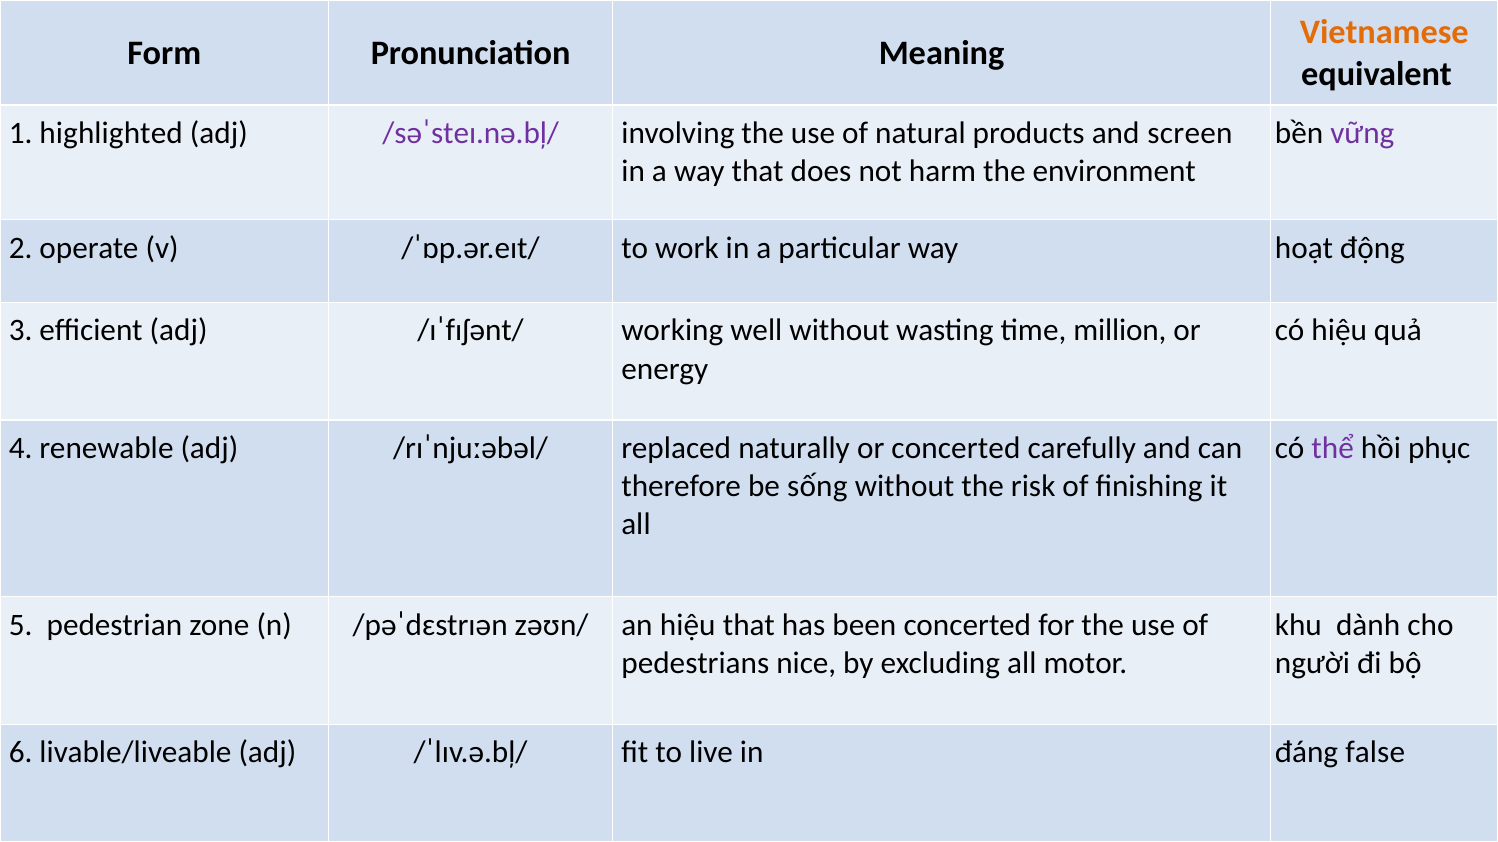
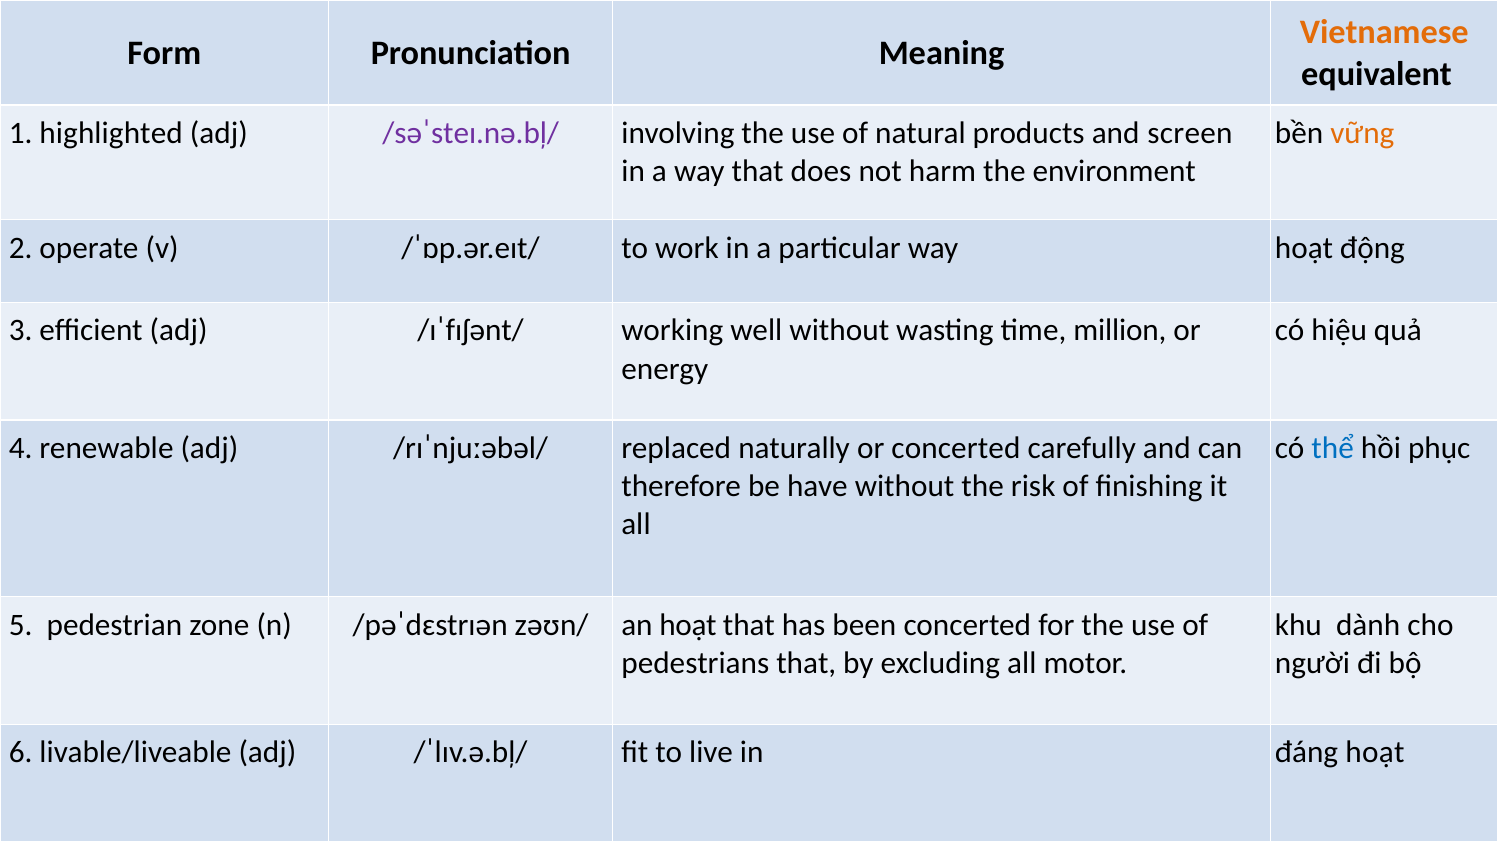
vững colour: purple -> orange
thể colour: purple -> blue
sống: sống -> have
an hiệu: hiệu -> hoạt
pedestrians nice: nice -> that
đáng false: false -> hoạt
